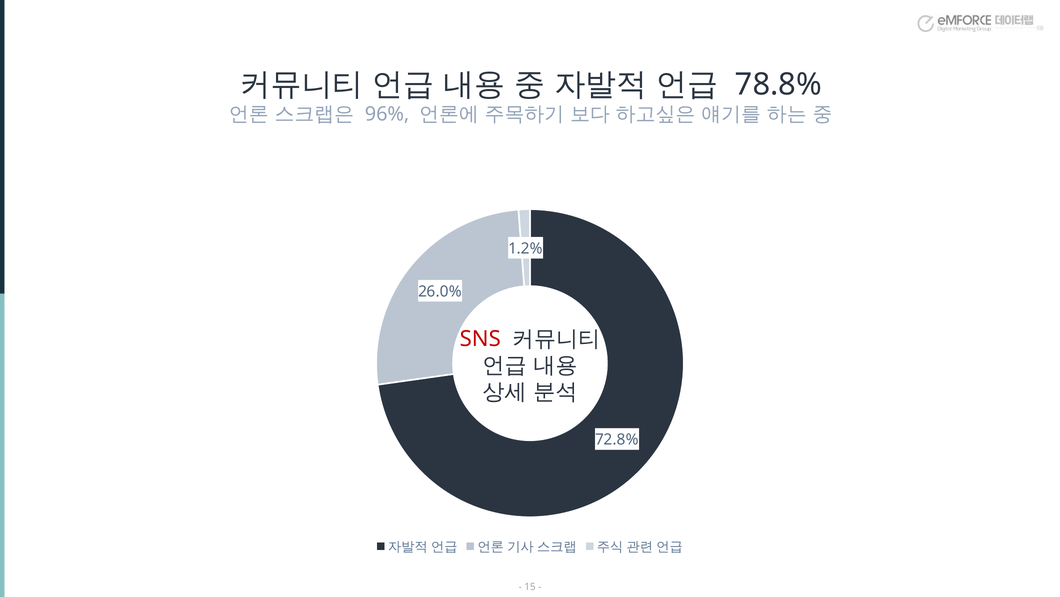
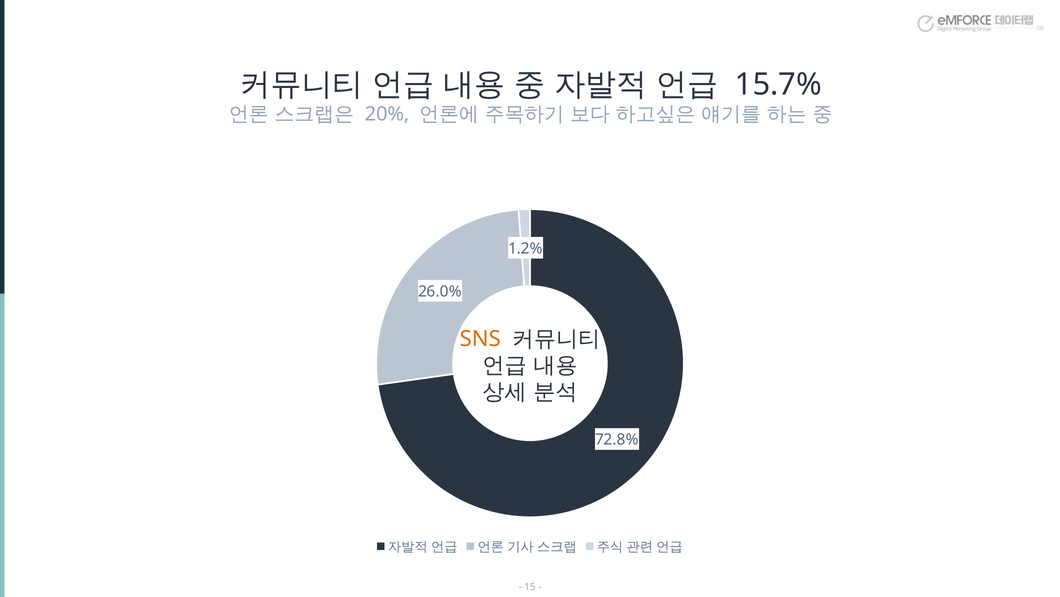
78.8%: 78.8% -> 15.7%
96%: 96% -> 20%
SNS colour: red -> orange
